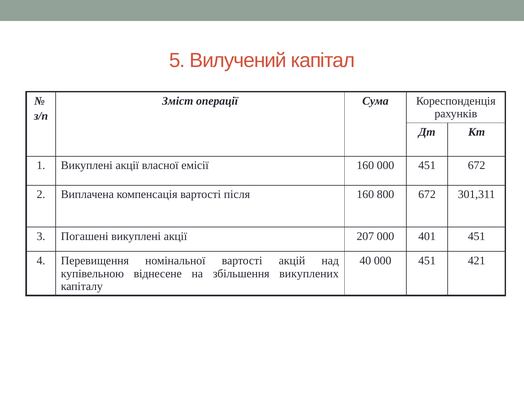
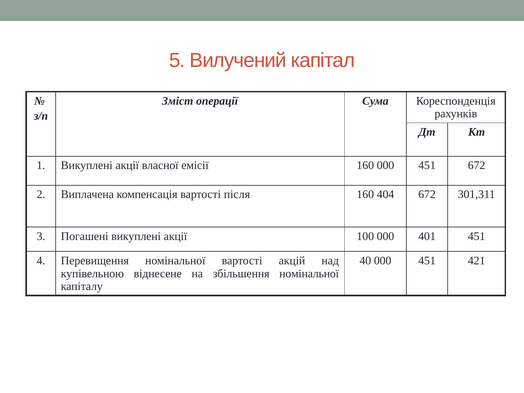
800: 800 -> 404
207: 207 -> 100
збільшення викуплених: викуплених -> номінальної
